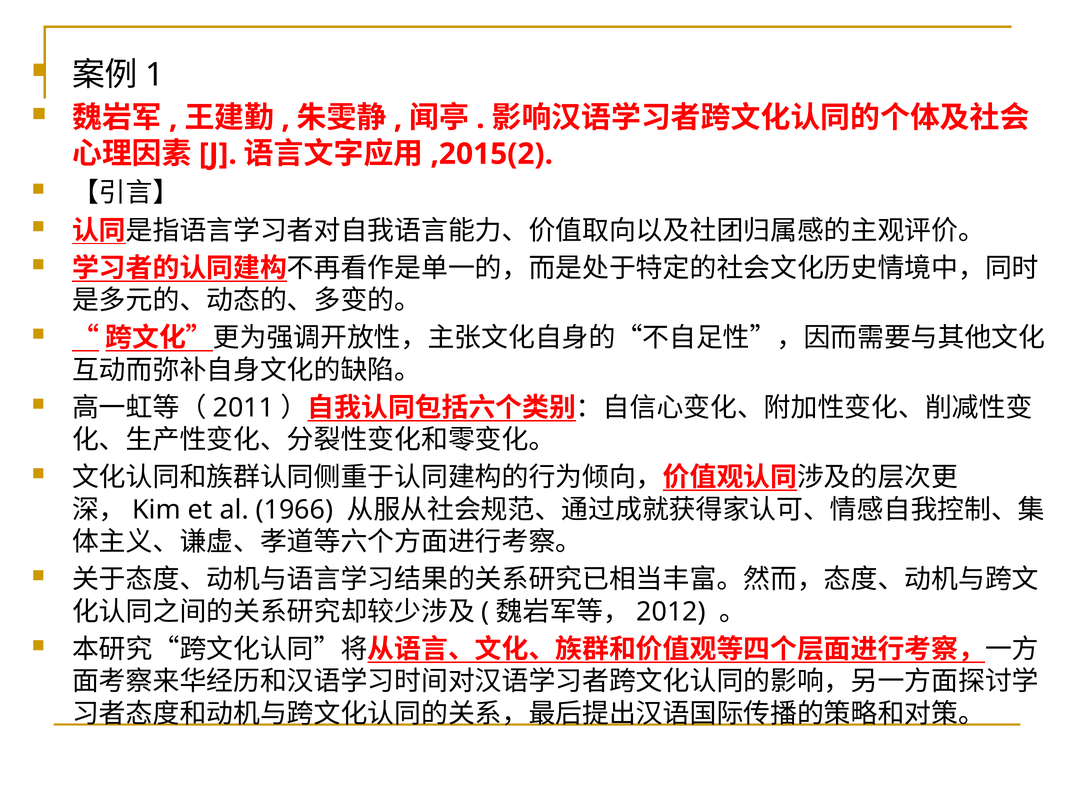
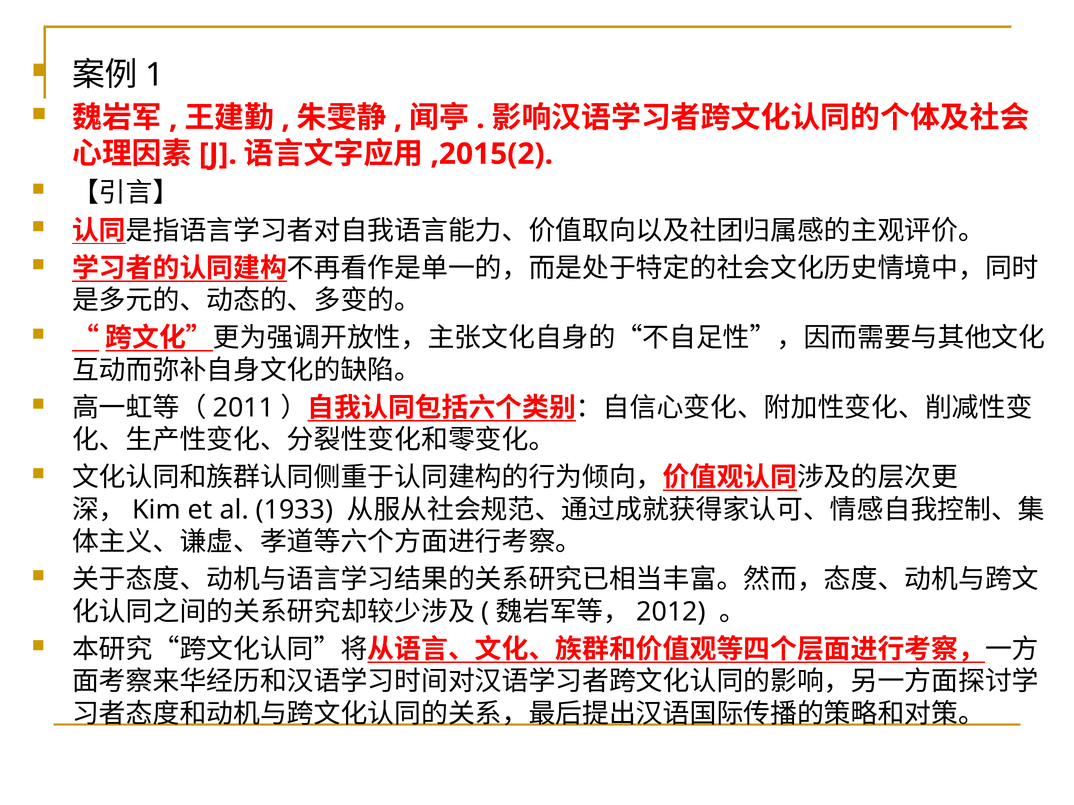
1966: 1966 -> 1933
